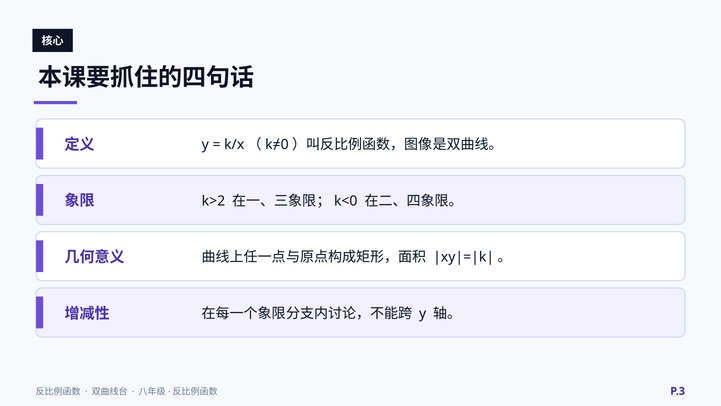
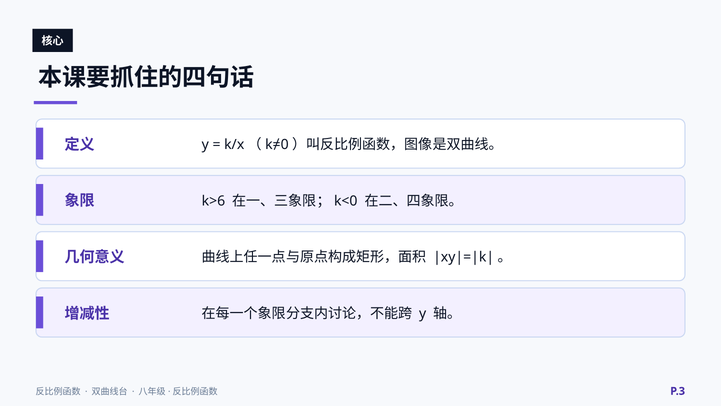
k>2: k>2 -> k>6
